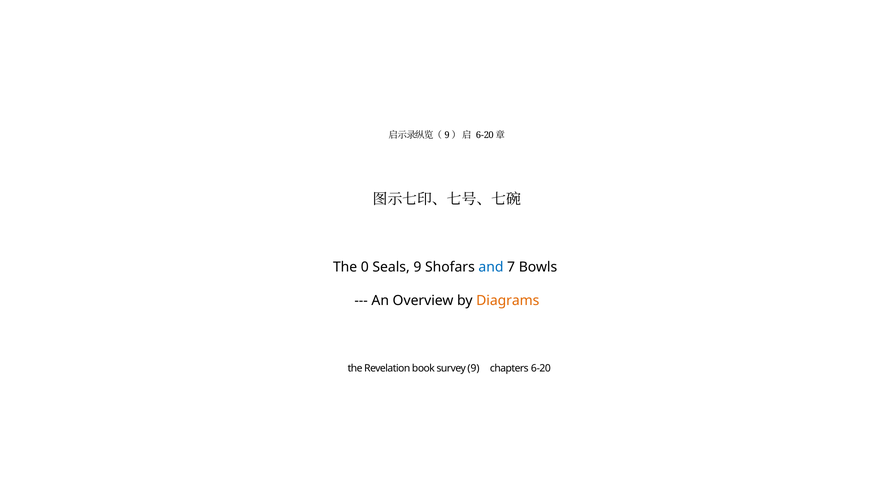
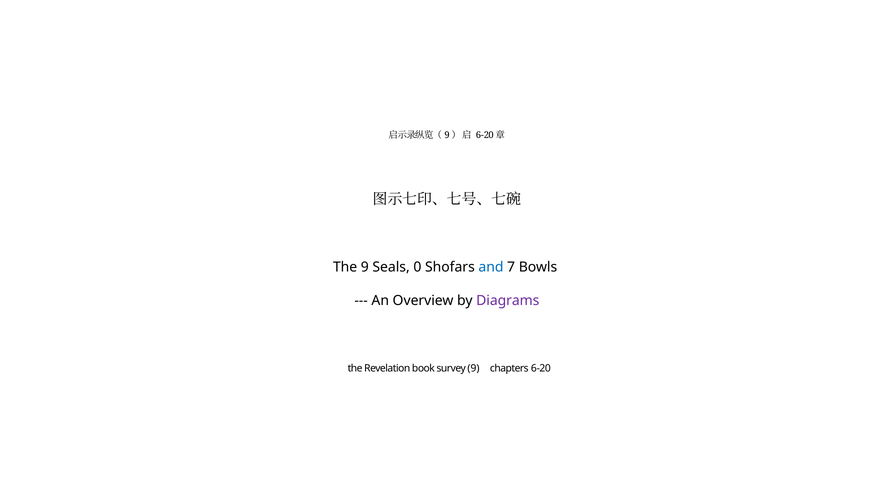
The 0: 0 -> 9
Seals 9: 9 -> 0
Diagrams colour: orange -> purple
